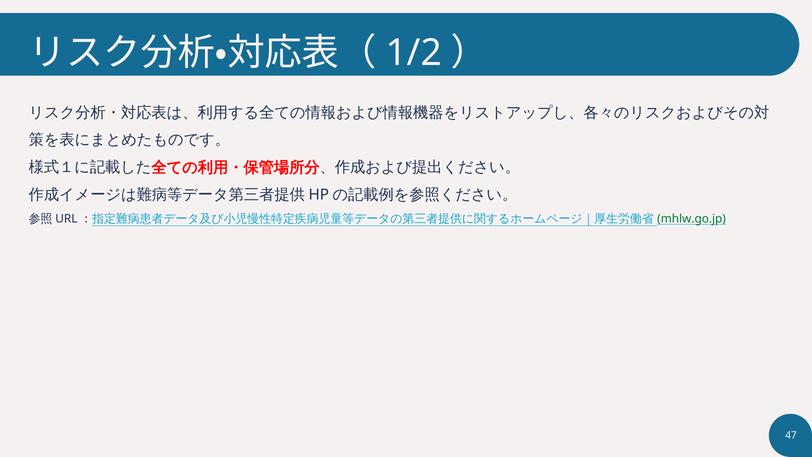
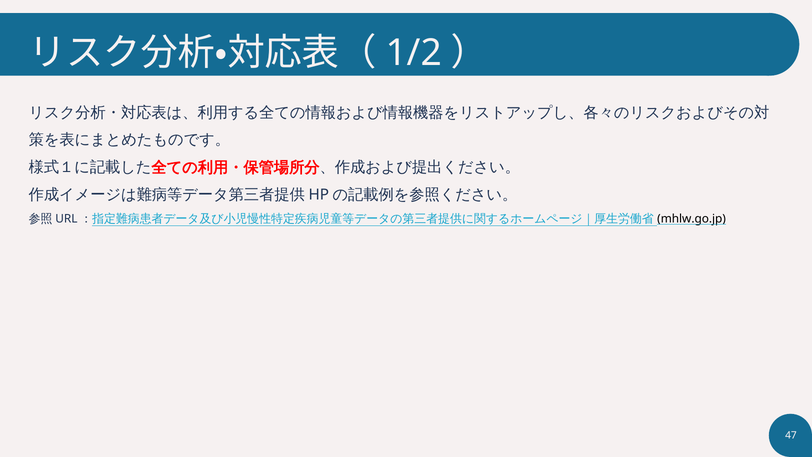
mhlw.go.jp colour: green -> black
